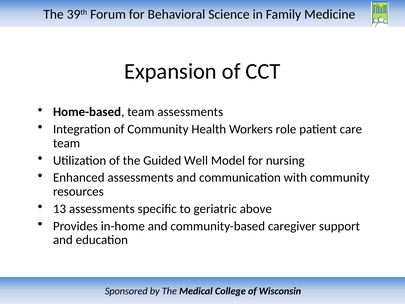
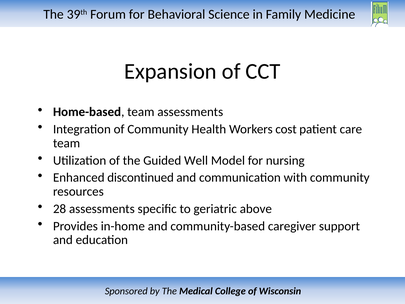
role: role -> cost
Enhanced assessments: assessments -> discontinued
13: 13 -> 28
